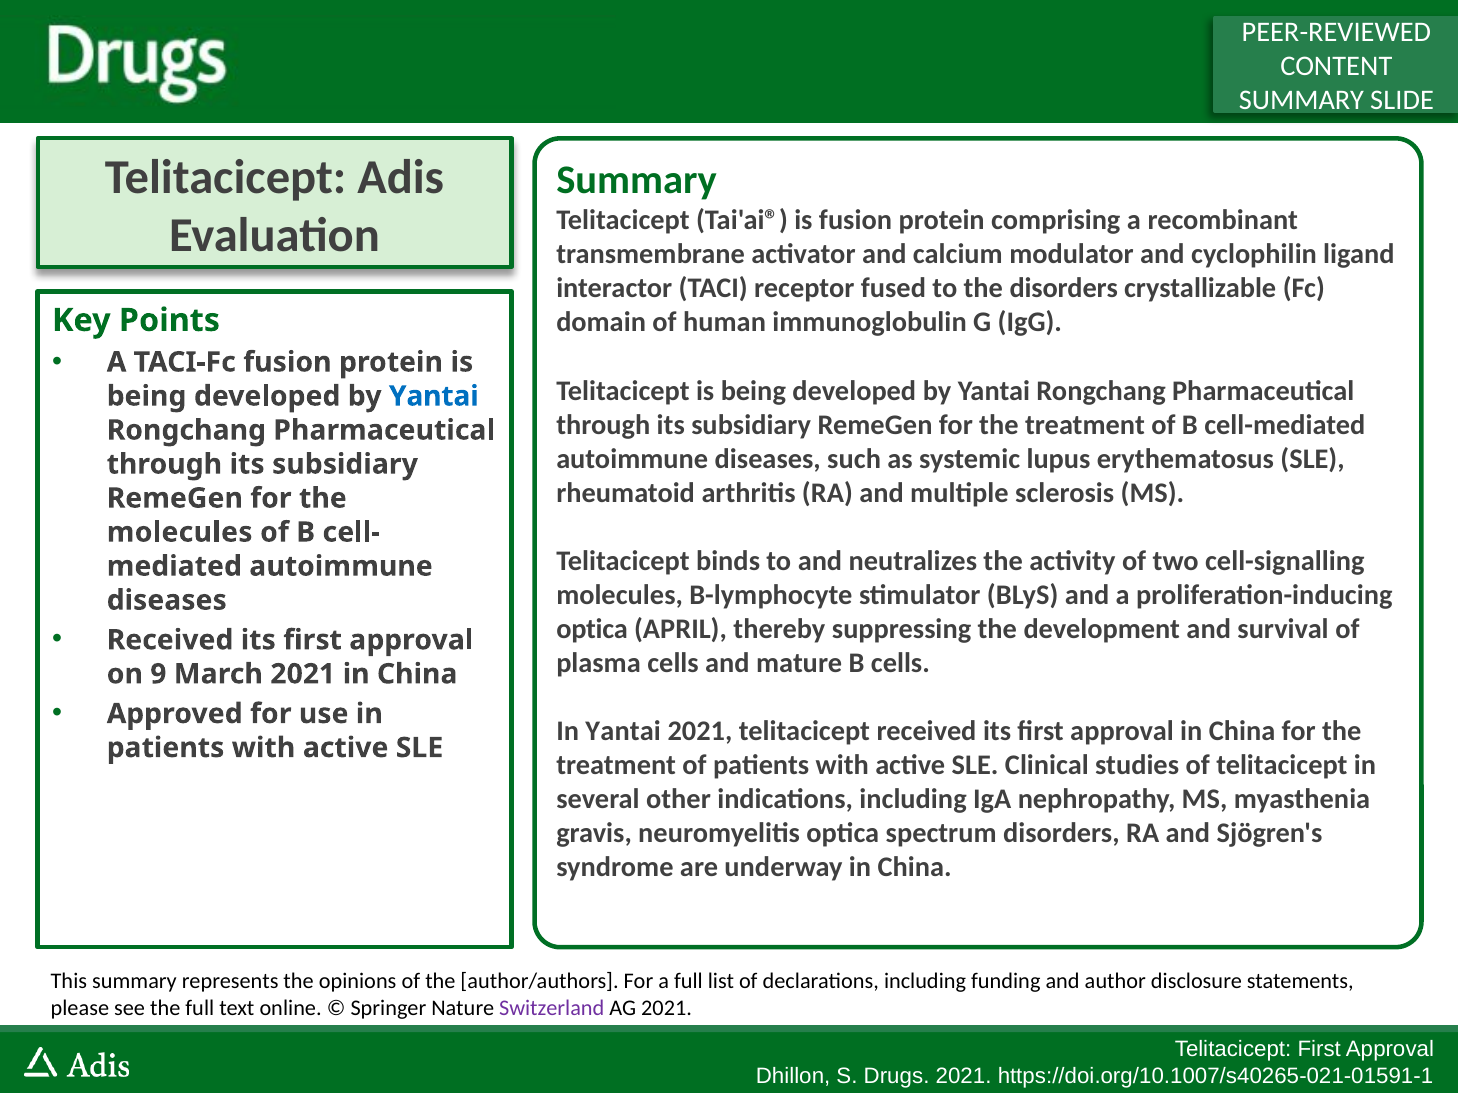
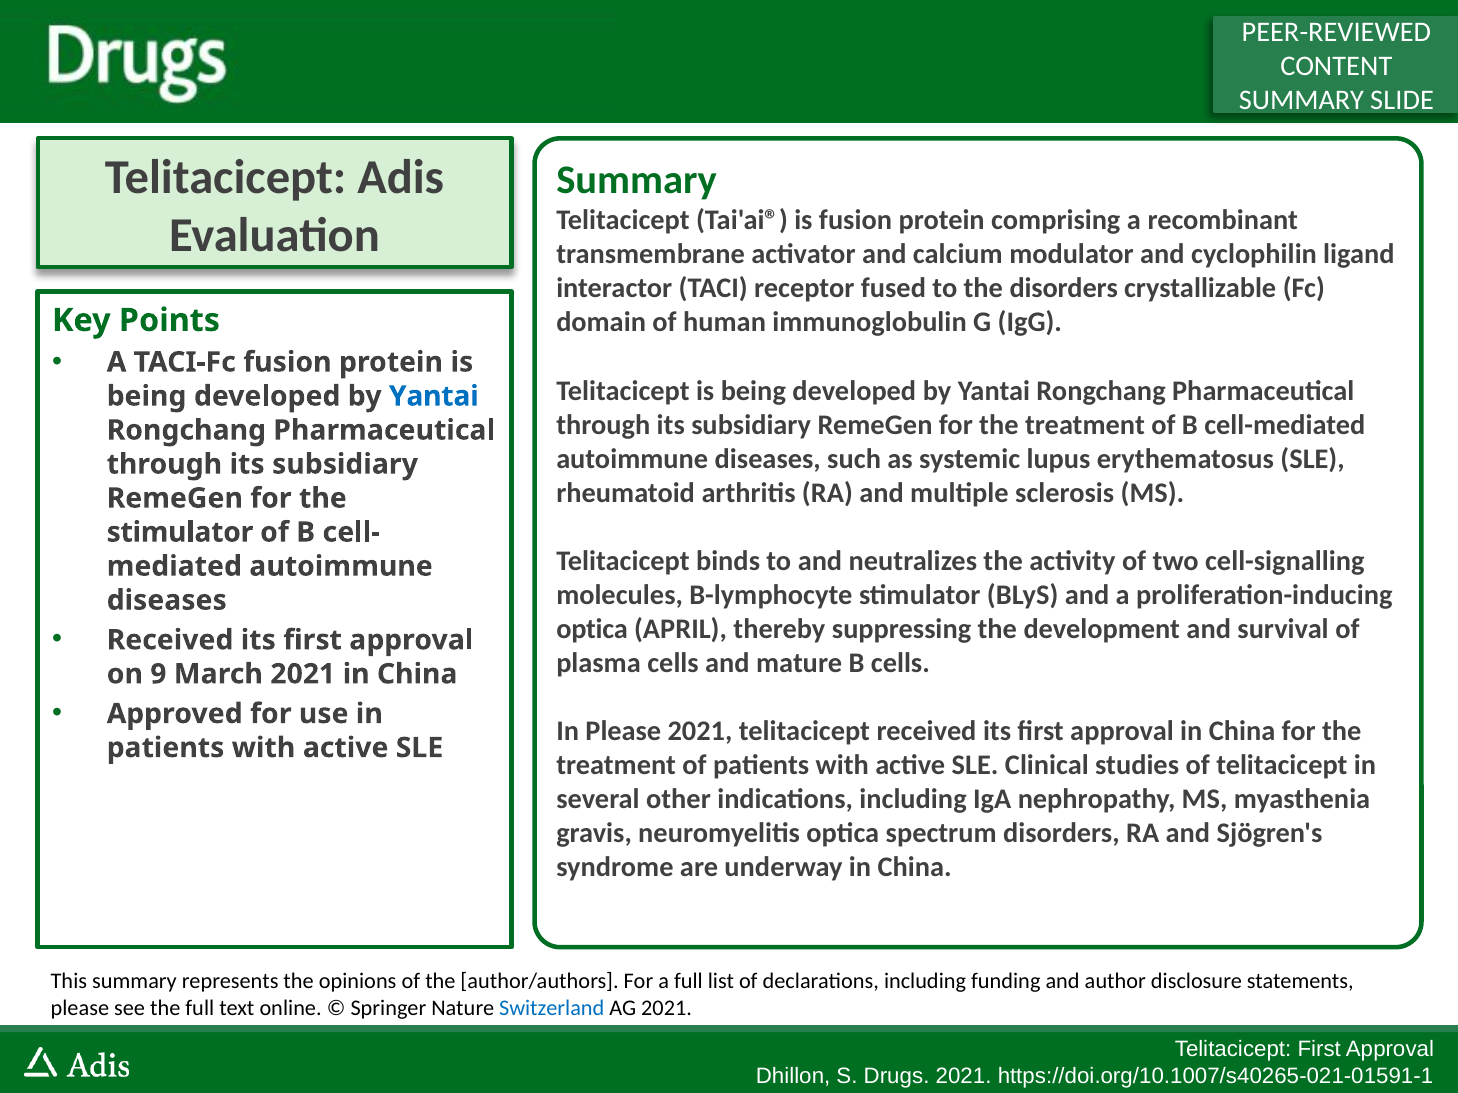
molecules at (180, 533): molecules -> stimulator
In Yantai: Yantai -> Please
Switzerland colour: purple -> blue
